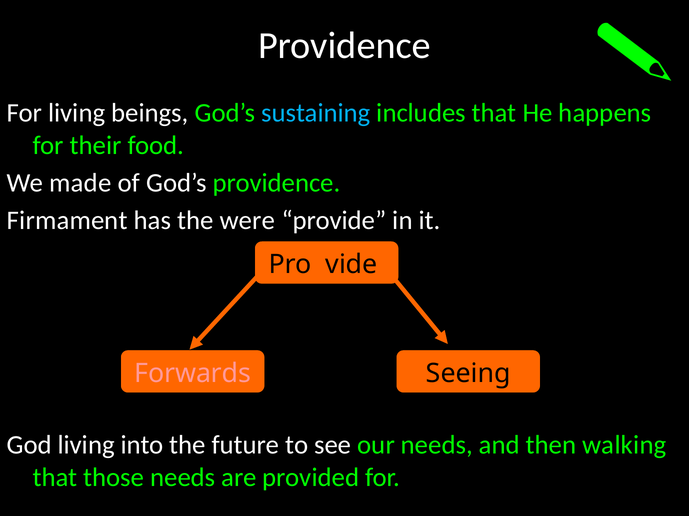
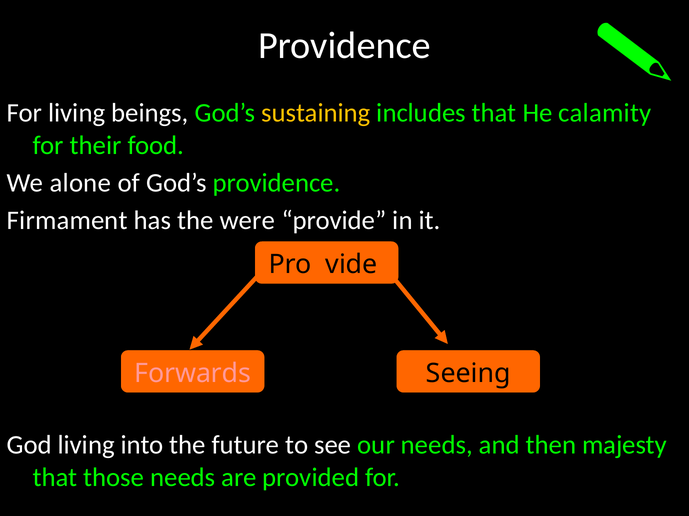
sustaining colour: light blue -> yellow
happens: happens -> calamity
made: made -> alone
walking: walking -> majesty
